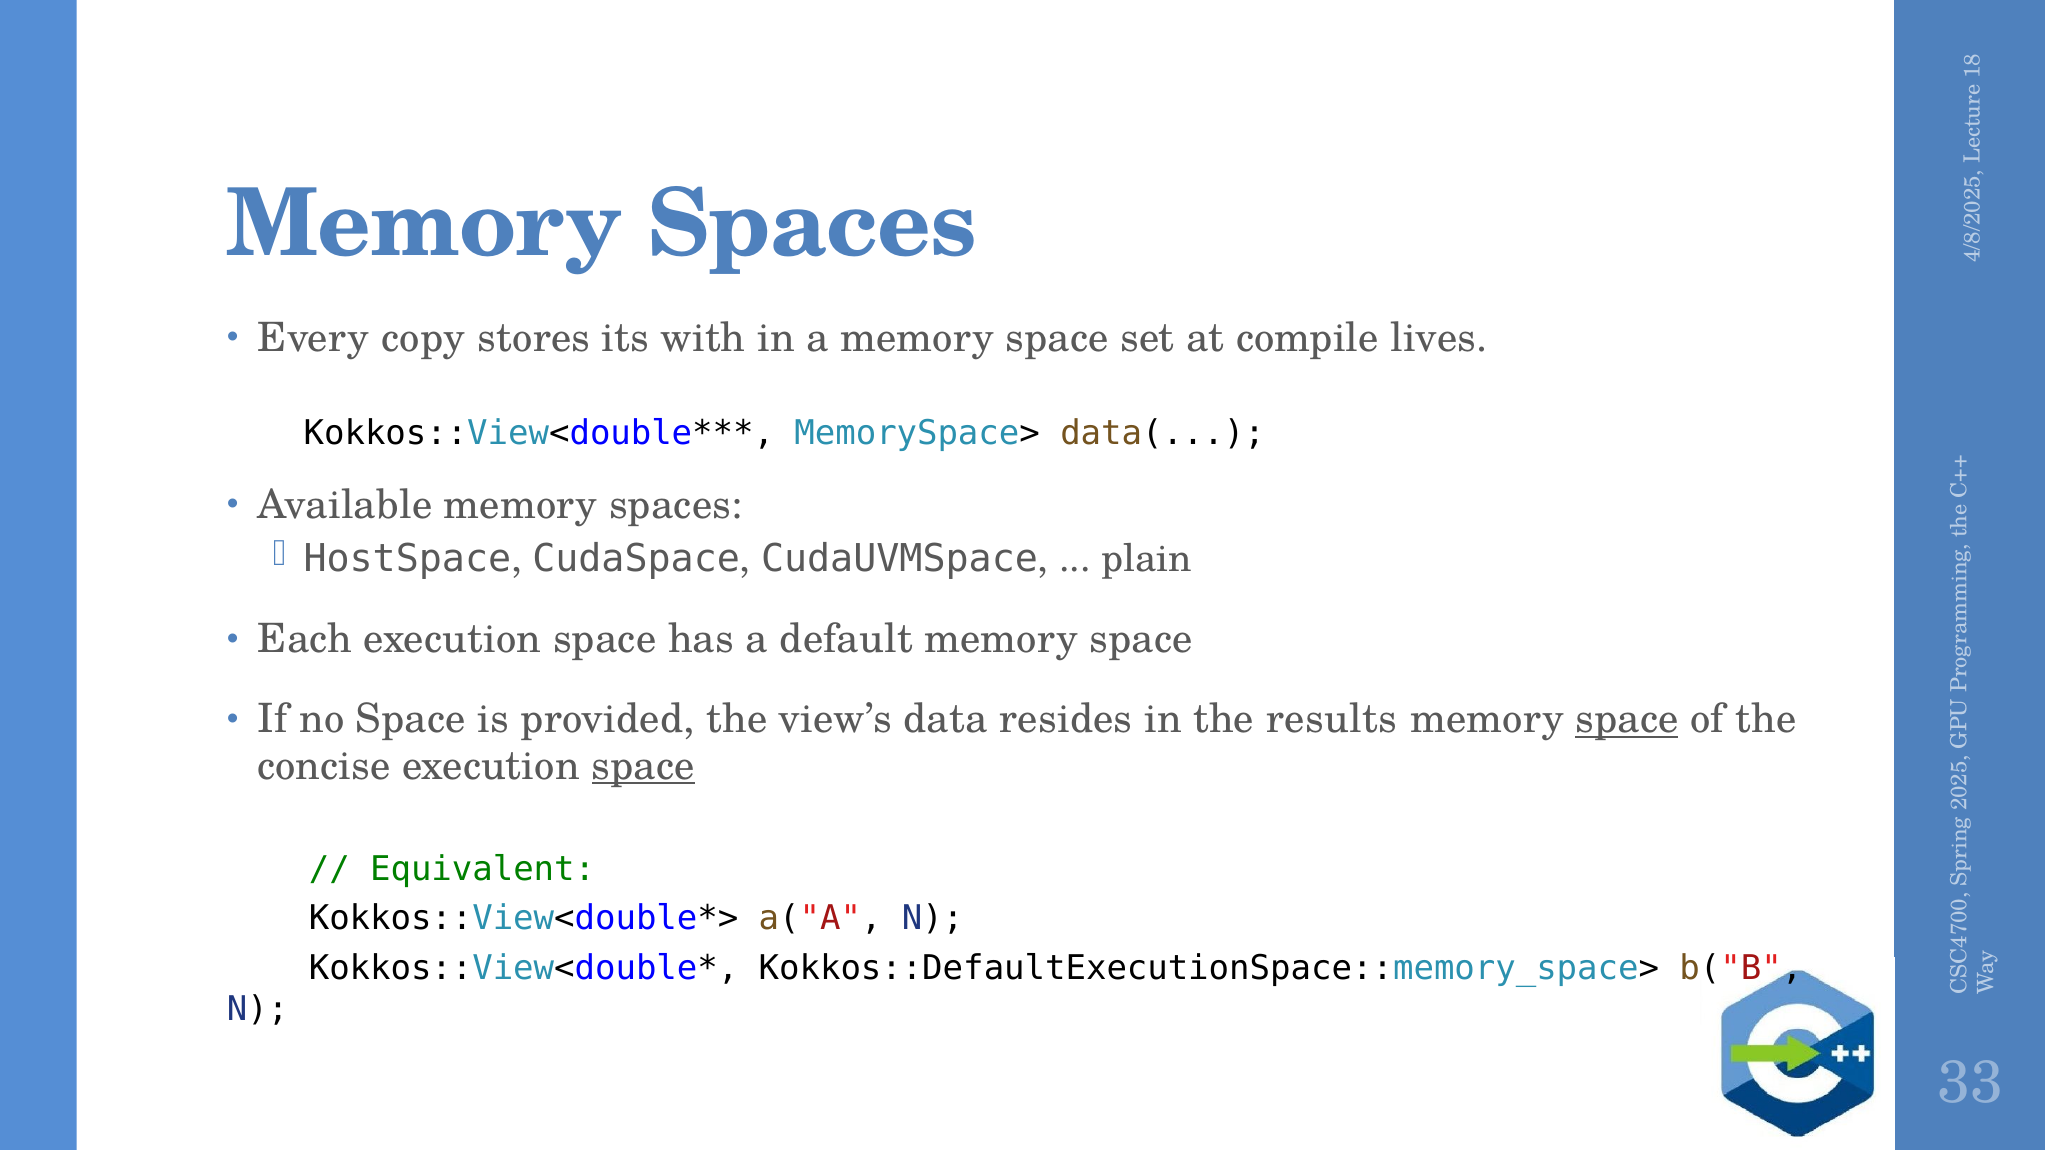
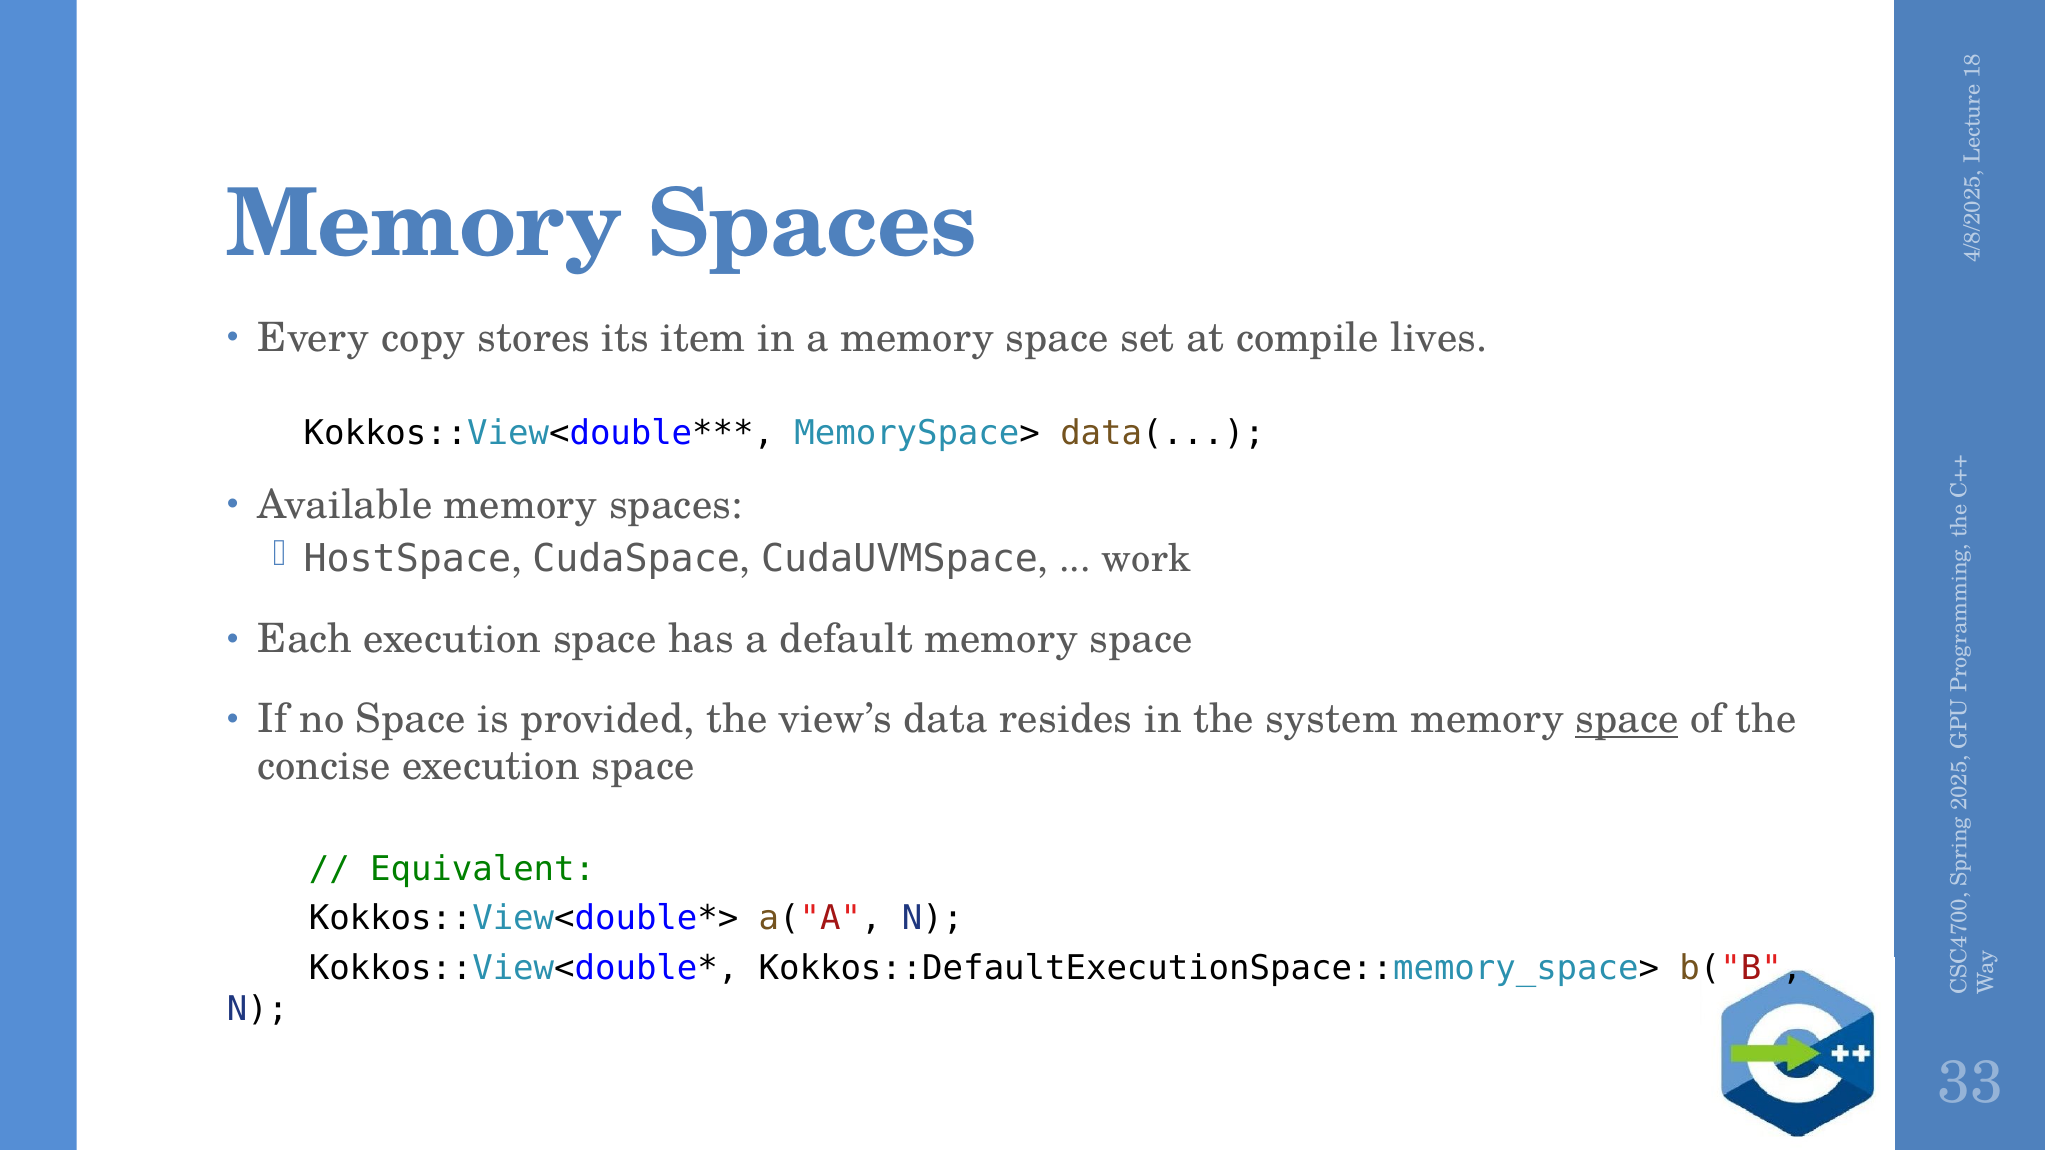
with: with -> item
plain: plain -> work
results: results -> system
space at (643, 766) underline: present -> none
